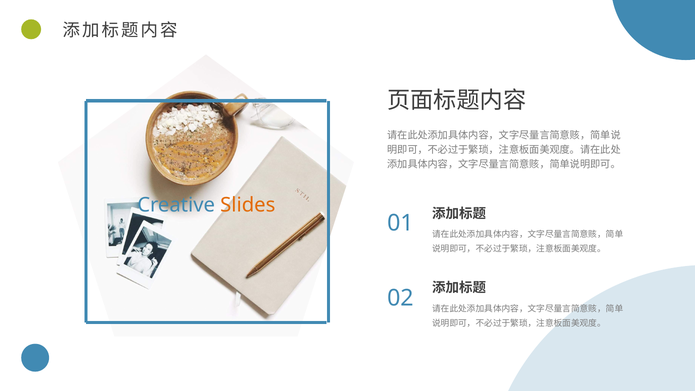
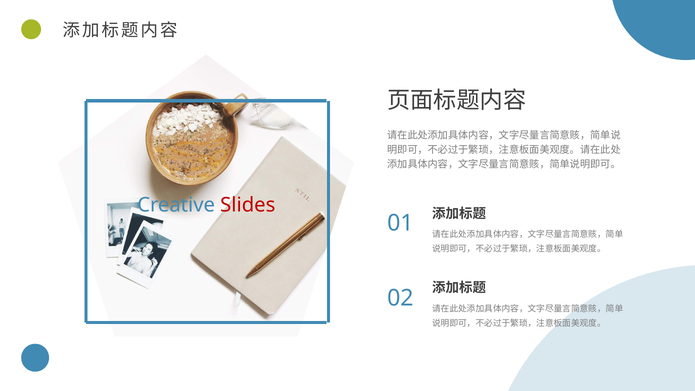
Slides colour: orange -> red
